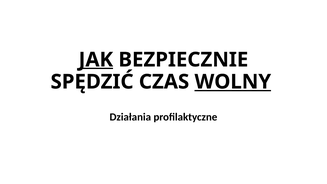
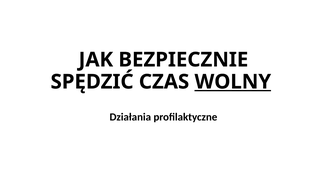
JAK underline: present -> none
